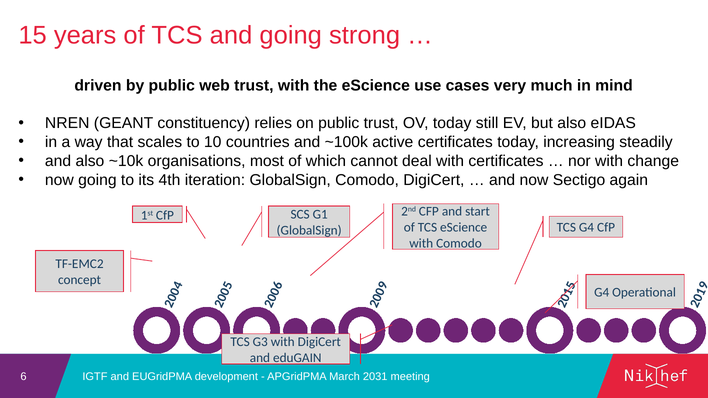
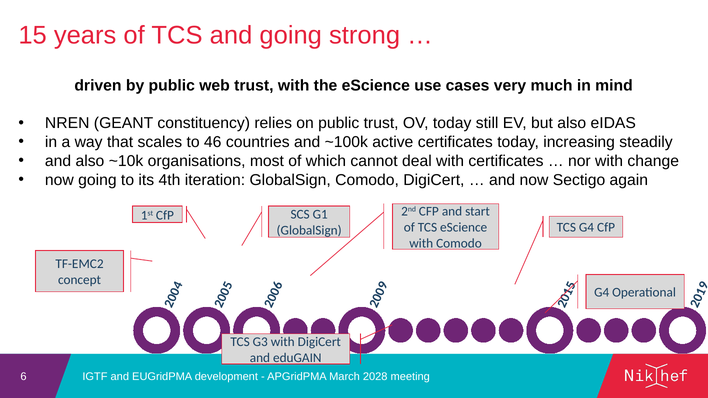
10: 10 -> 46
2031: 2031 -> 2028
